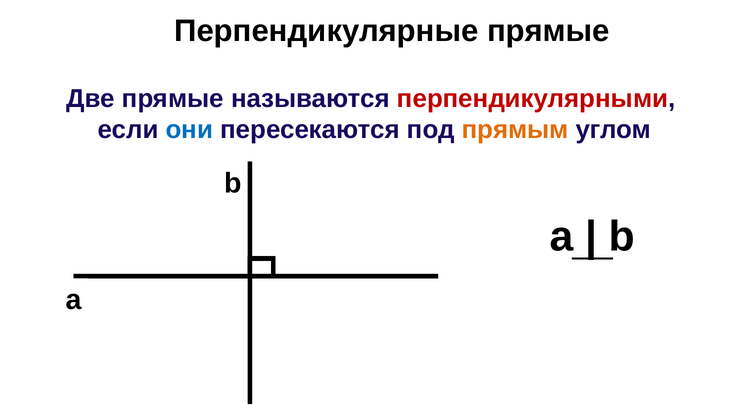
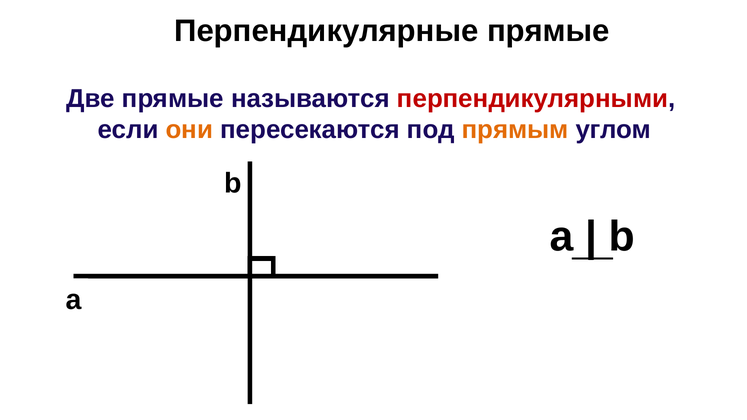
они colour: blue -> orange
